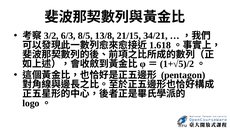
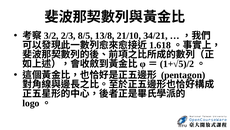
6/3: 6/3 -> 2/3
21/15: 21/15 -> 21/10
